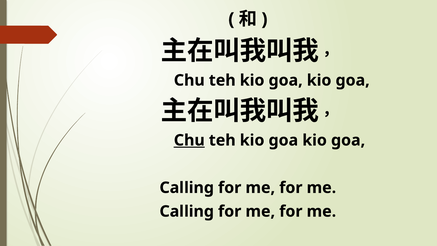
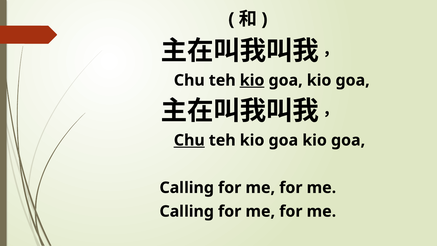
kio at (252, 80) underline: none -> present
